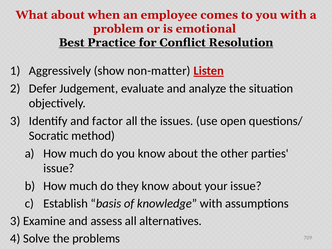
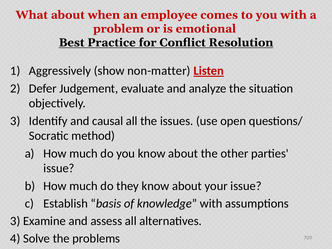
factor: factor -> causal
